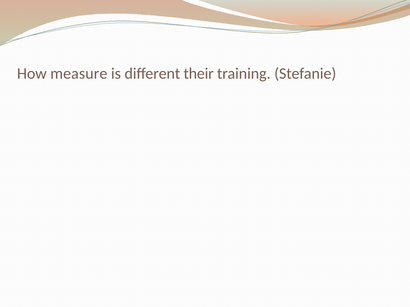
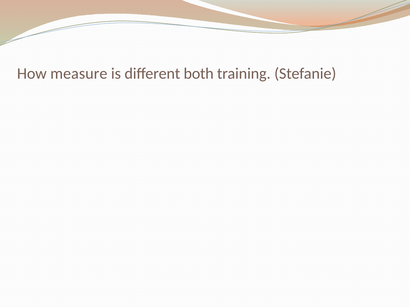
their: their -> both
